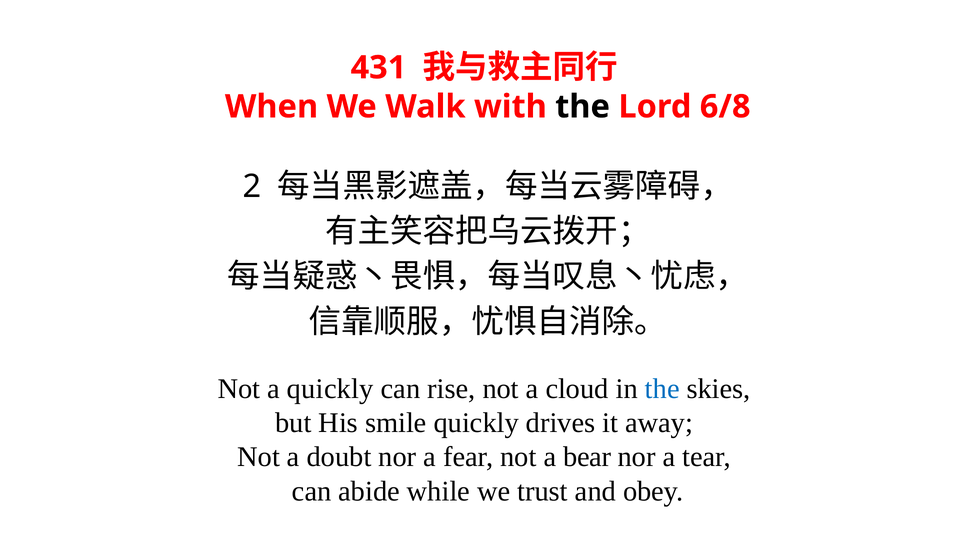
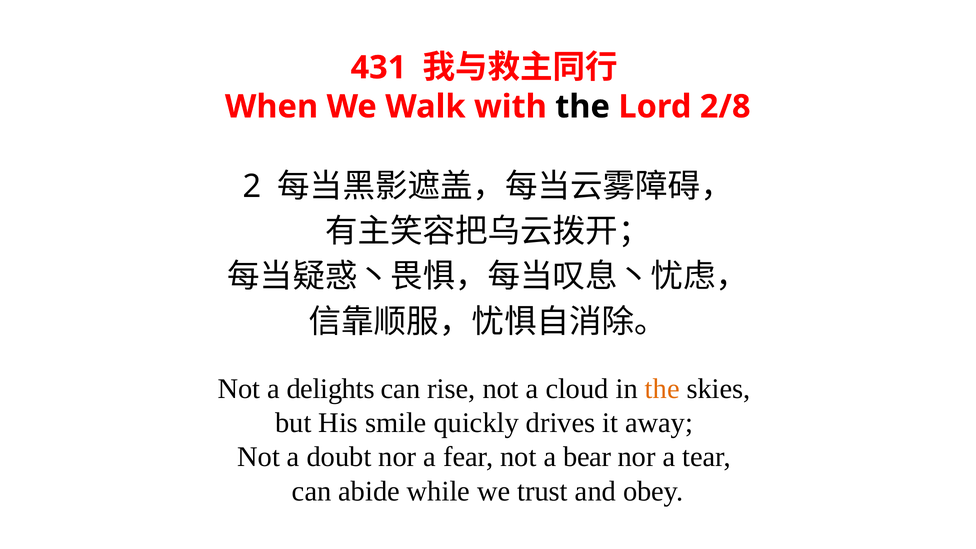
6/8: 6/8 -> 2/8
a quickly: quickly -> delights
the at (662, 389) colour: blue -> orange
